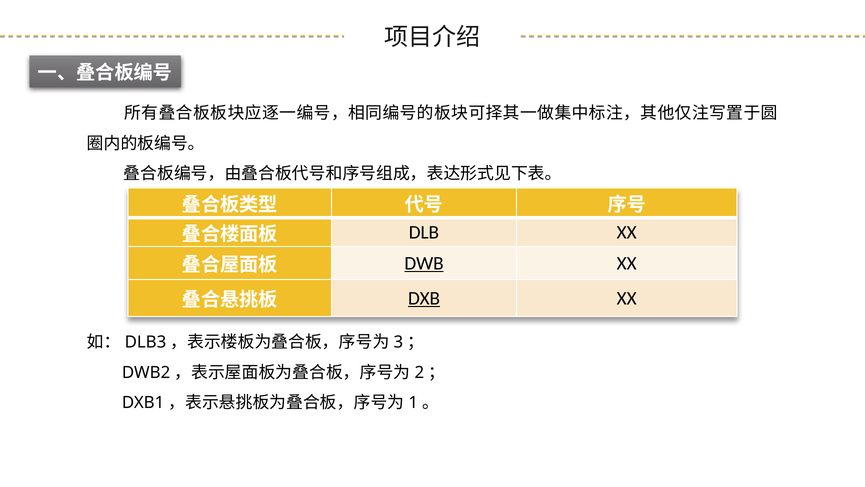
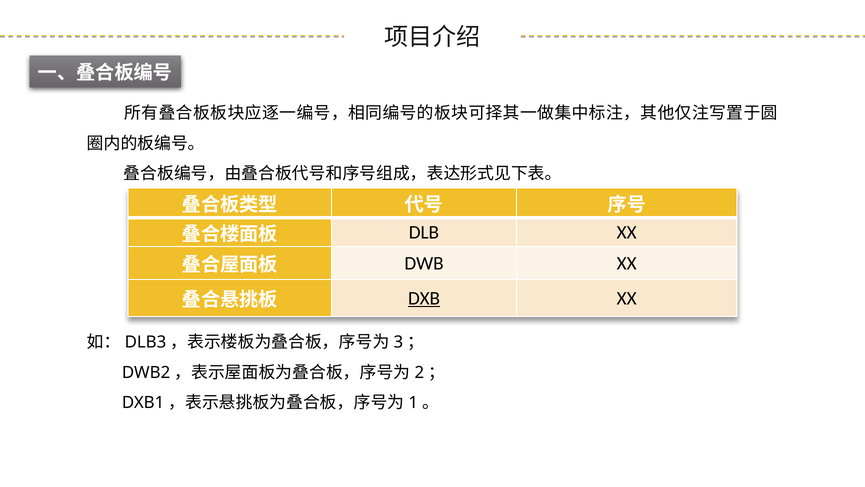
DWB underline: present -> none
